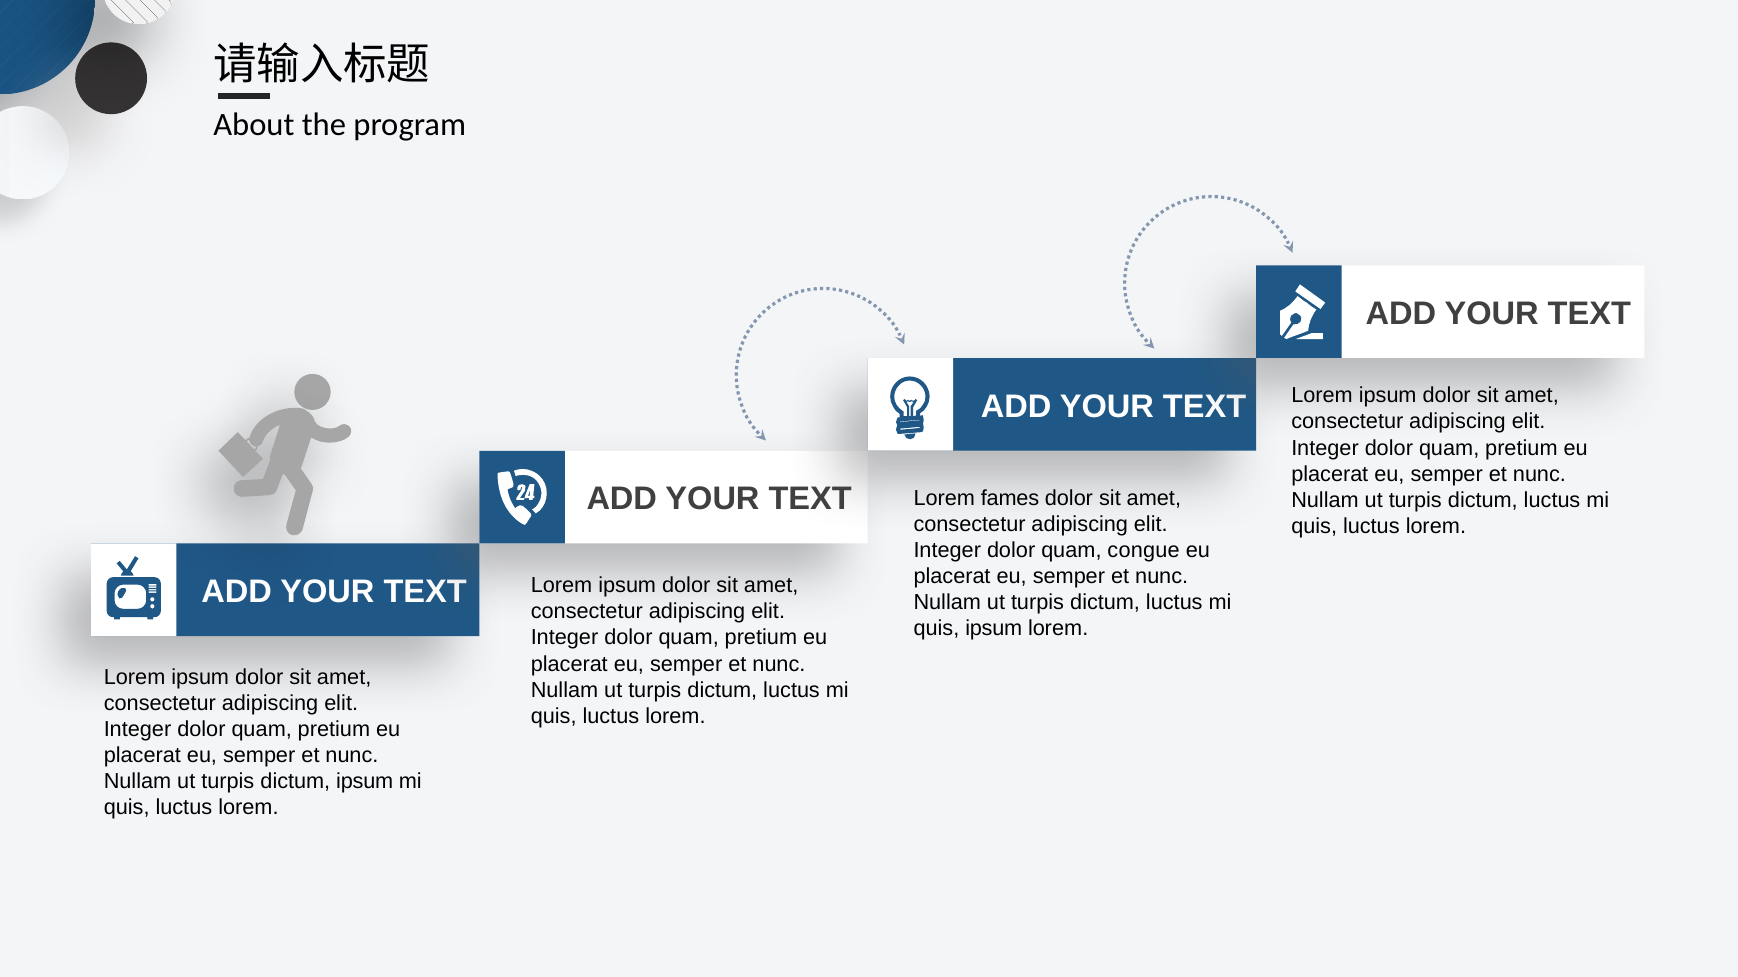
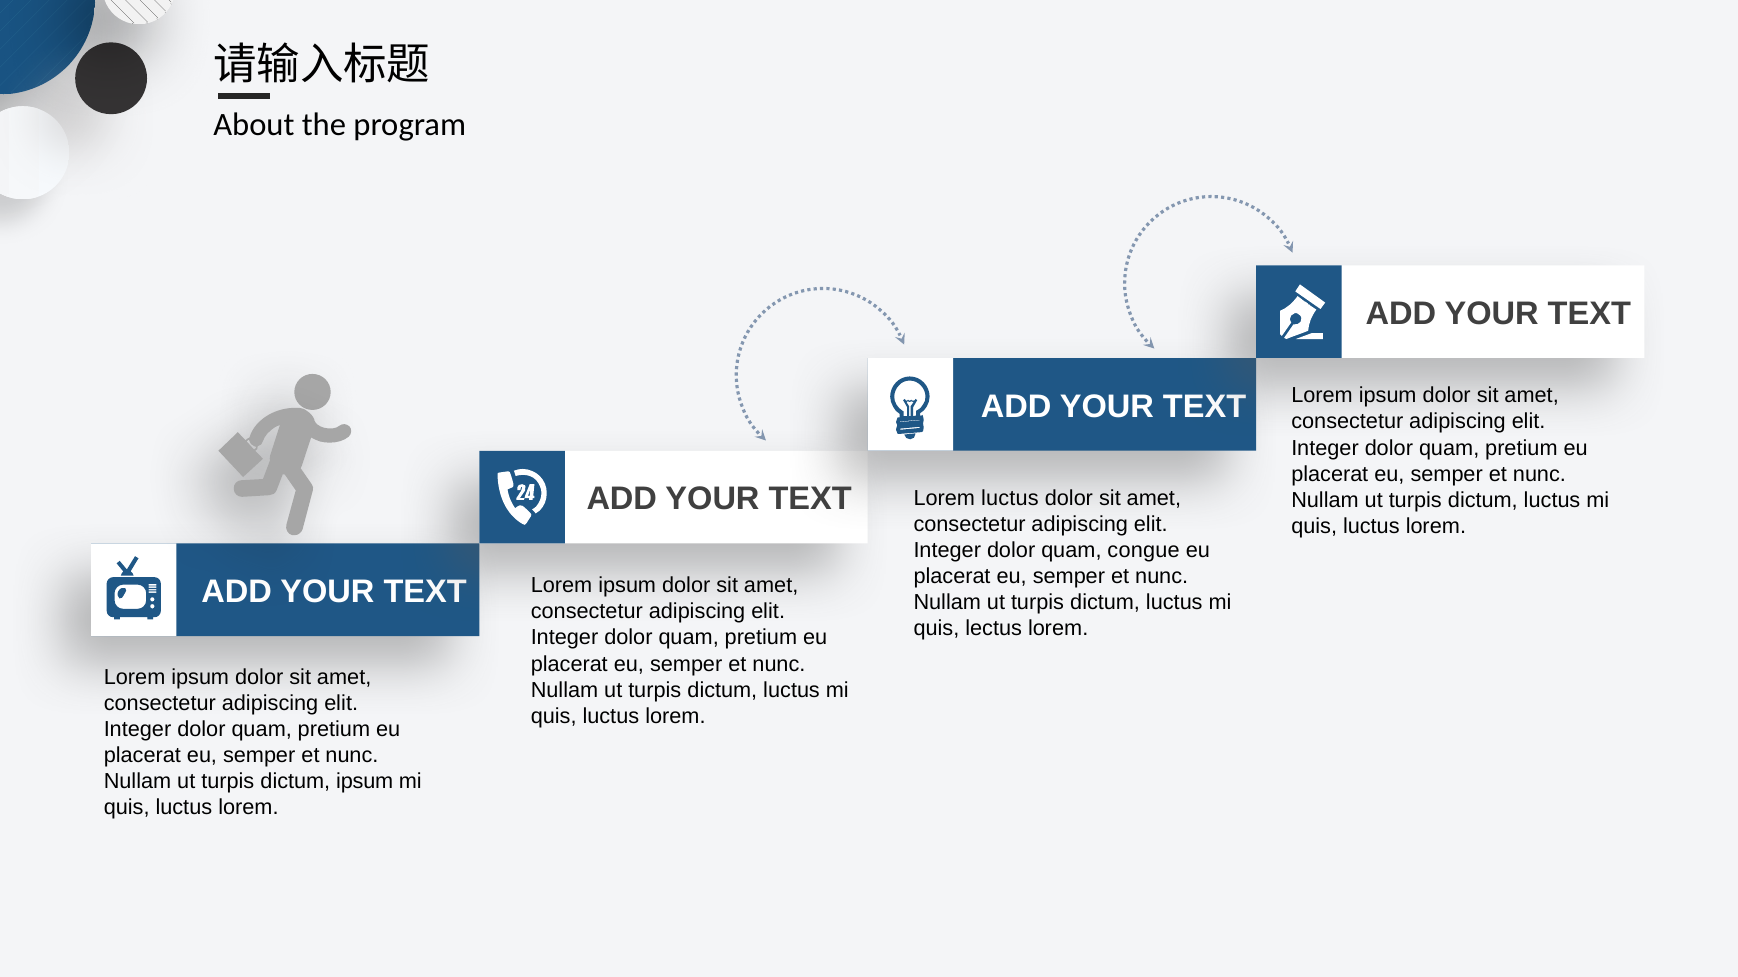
Lorem fames: fames -> luctus
quis ipsum: ipsum -> lectus
